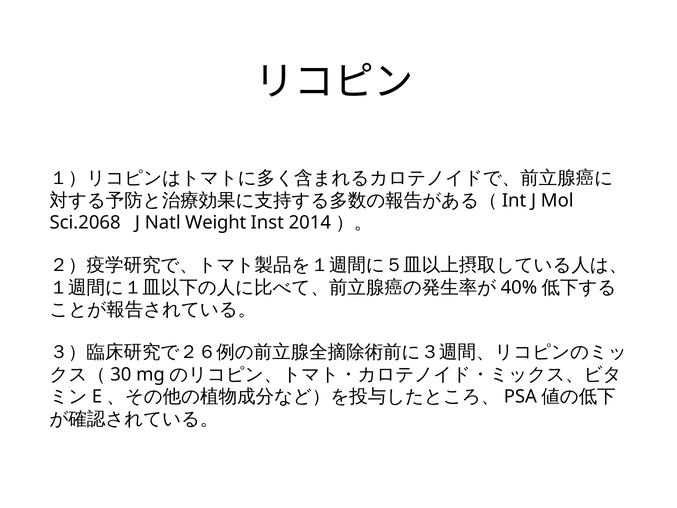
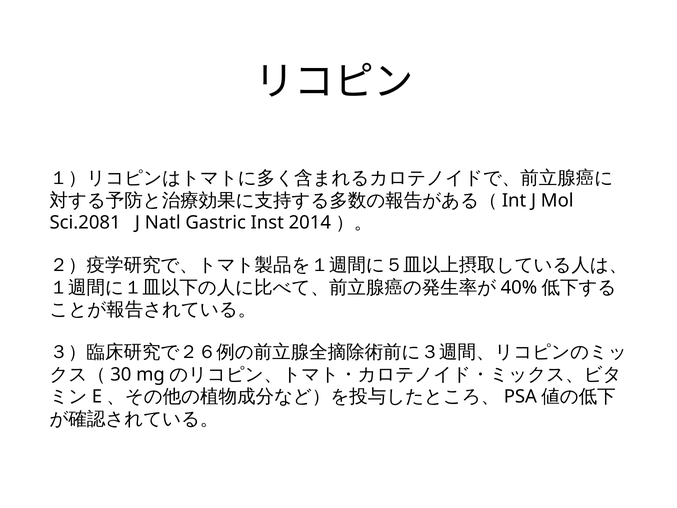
Sci.2068: Sci.2068 -> Sci.2081
Weight: Weight -> Gastric
